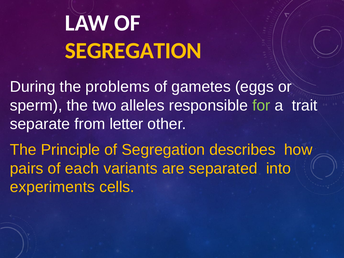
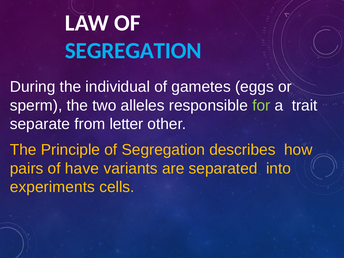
SEGREGATION at (133, 51) colour: yellow -> light blue
problems: problems -> individual
each: each -> have
